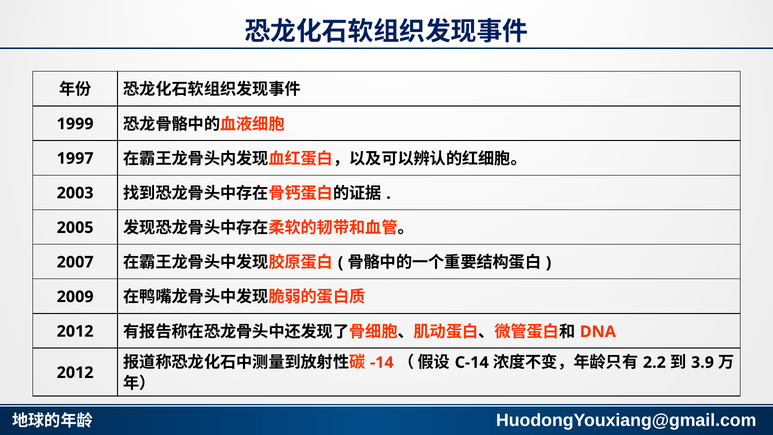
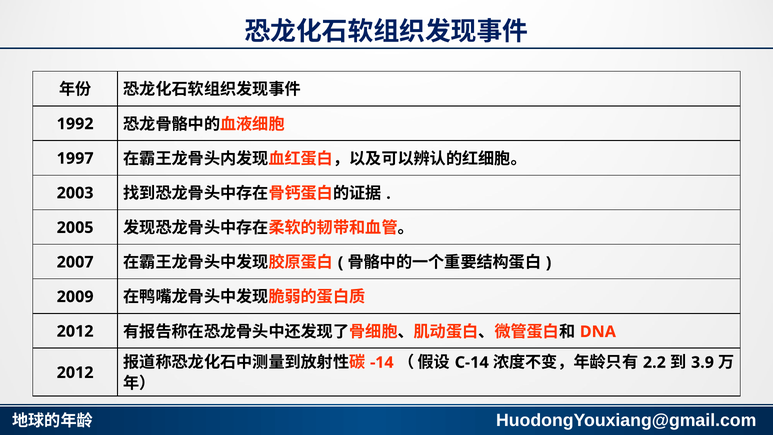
1999: 1999 -> 1992
